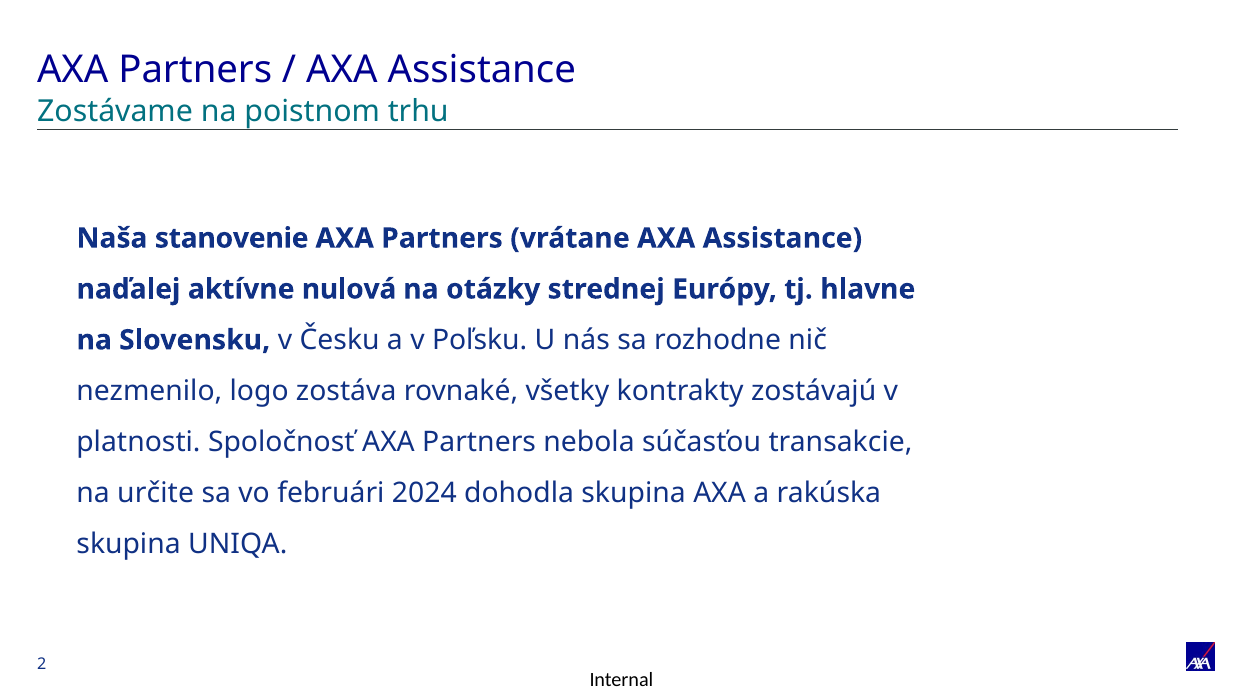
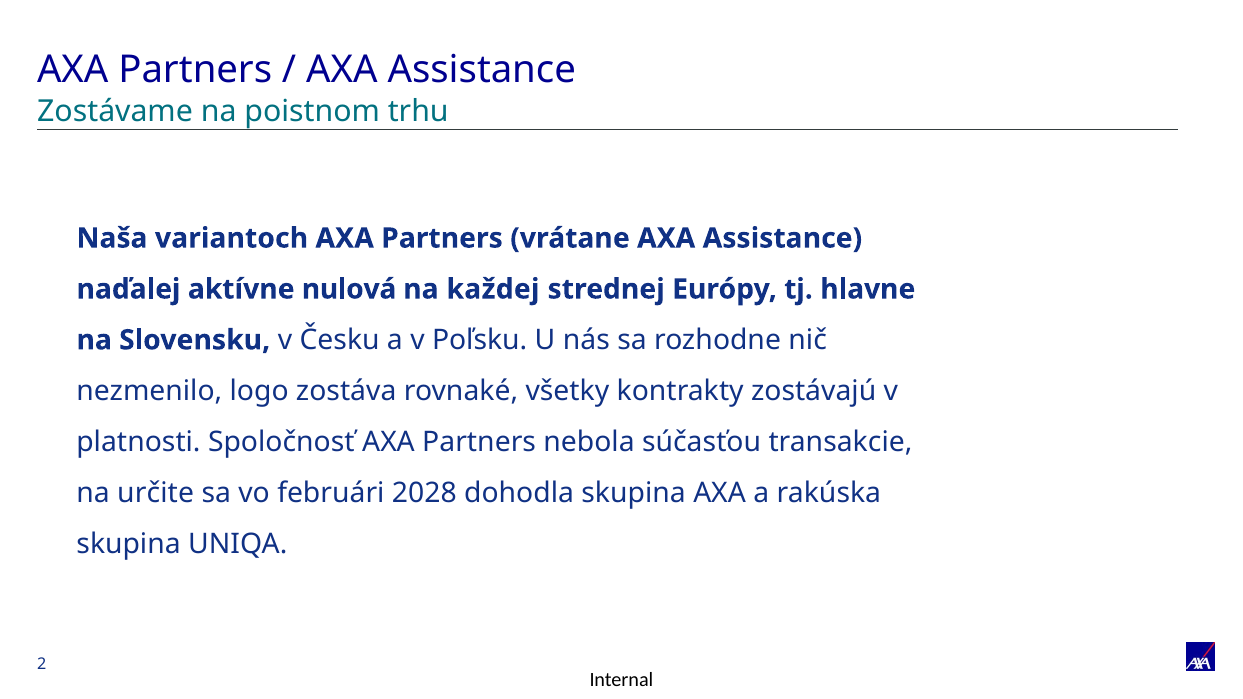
stanovenie: stanovenie -> variantoch
otázky: otázky -> každej
2024: 2024 -> 2028
